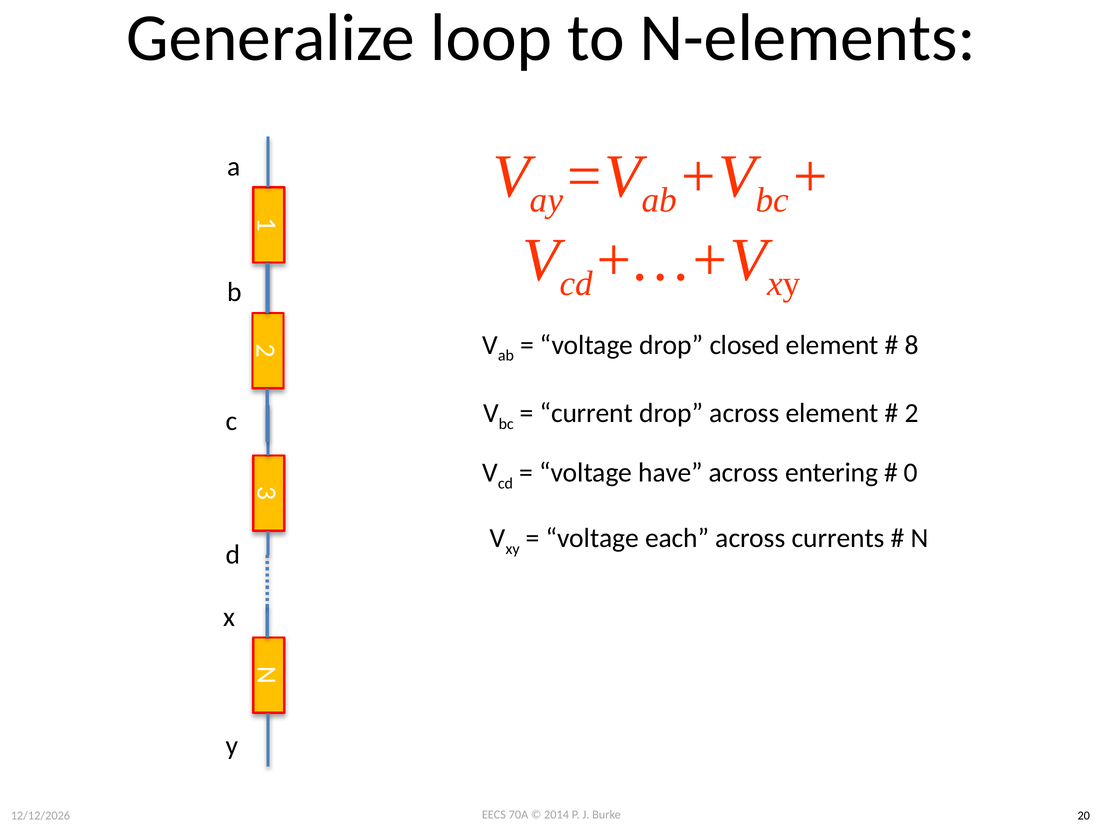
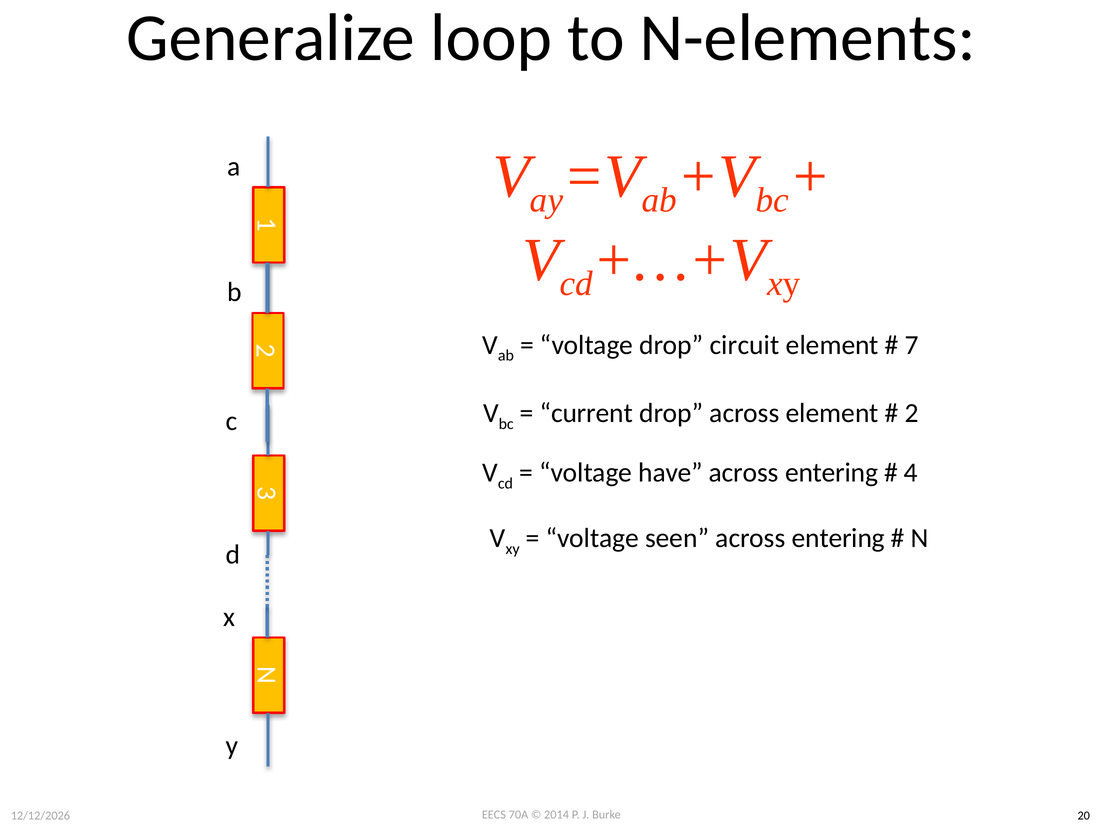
closed: closed -> circuit
8: 8 -> 7
0: 0 -> 4
each: each -> seen
currents at (838, 538): currents -> entering
